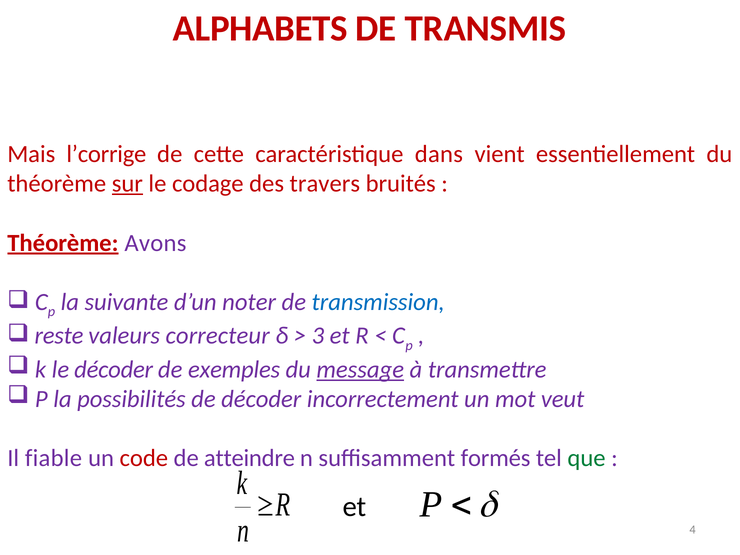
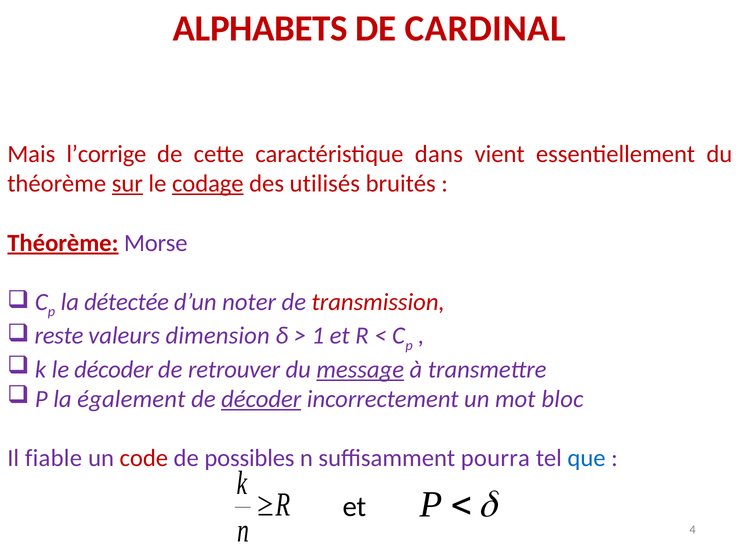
TRANSMIS: TRANSMIS -> CARDINAL
codage underline: none -> present
travers: travers -> utilisés
Avons: Avons -> Morse
suivante: suivante -> détectée
transmission colour: blue -> red
correcteur: correcteur -> dimension
3: 3 -> 1
exemples: exemples -> retrouver
possibilités: possibilités -> également
décoder at (261, 399) underline: none -> present
veut: veut -> bloc
atteindre: atteindre -> possibles
formés: formés -> pourra
que colour: green -> blue
